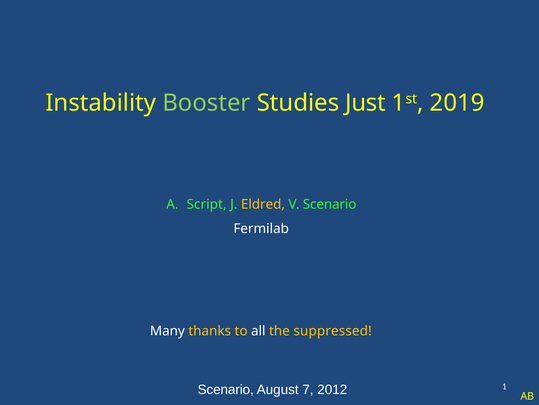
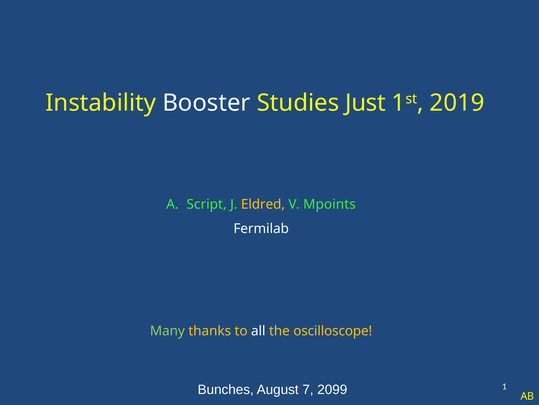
Booster colour: light green -> white
V Scenario: Scenario -> Mpoints
Many colour: white -> light green
suppressed: suppressed -> oscilloscope
Scenario at (226, 389): Scenario -> Bunches
2012: 2012 -> 2099
